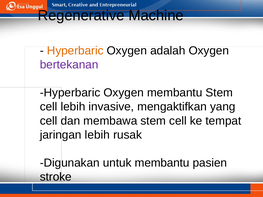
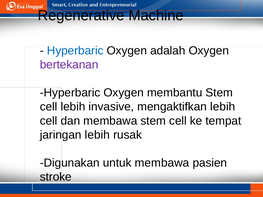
Hyperbaric at (75, 51) colour: orange -> blue
mengaktifkan yang: yang -> lebih
untuk membantu: membantu -> membawa
